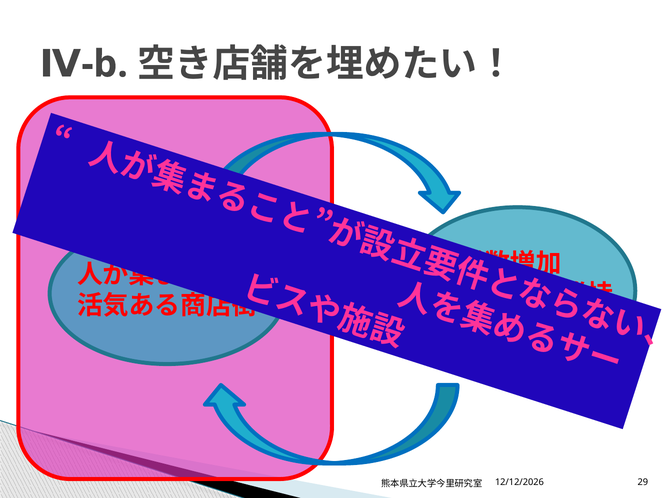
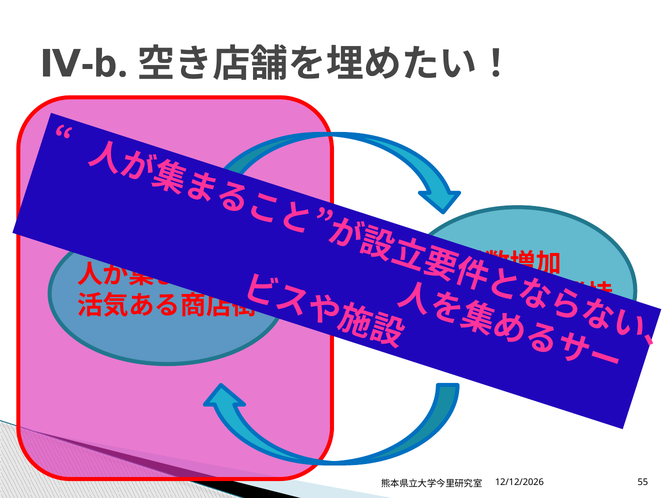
29: 29 -> 55
